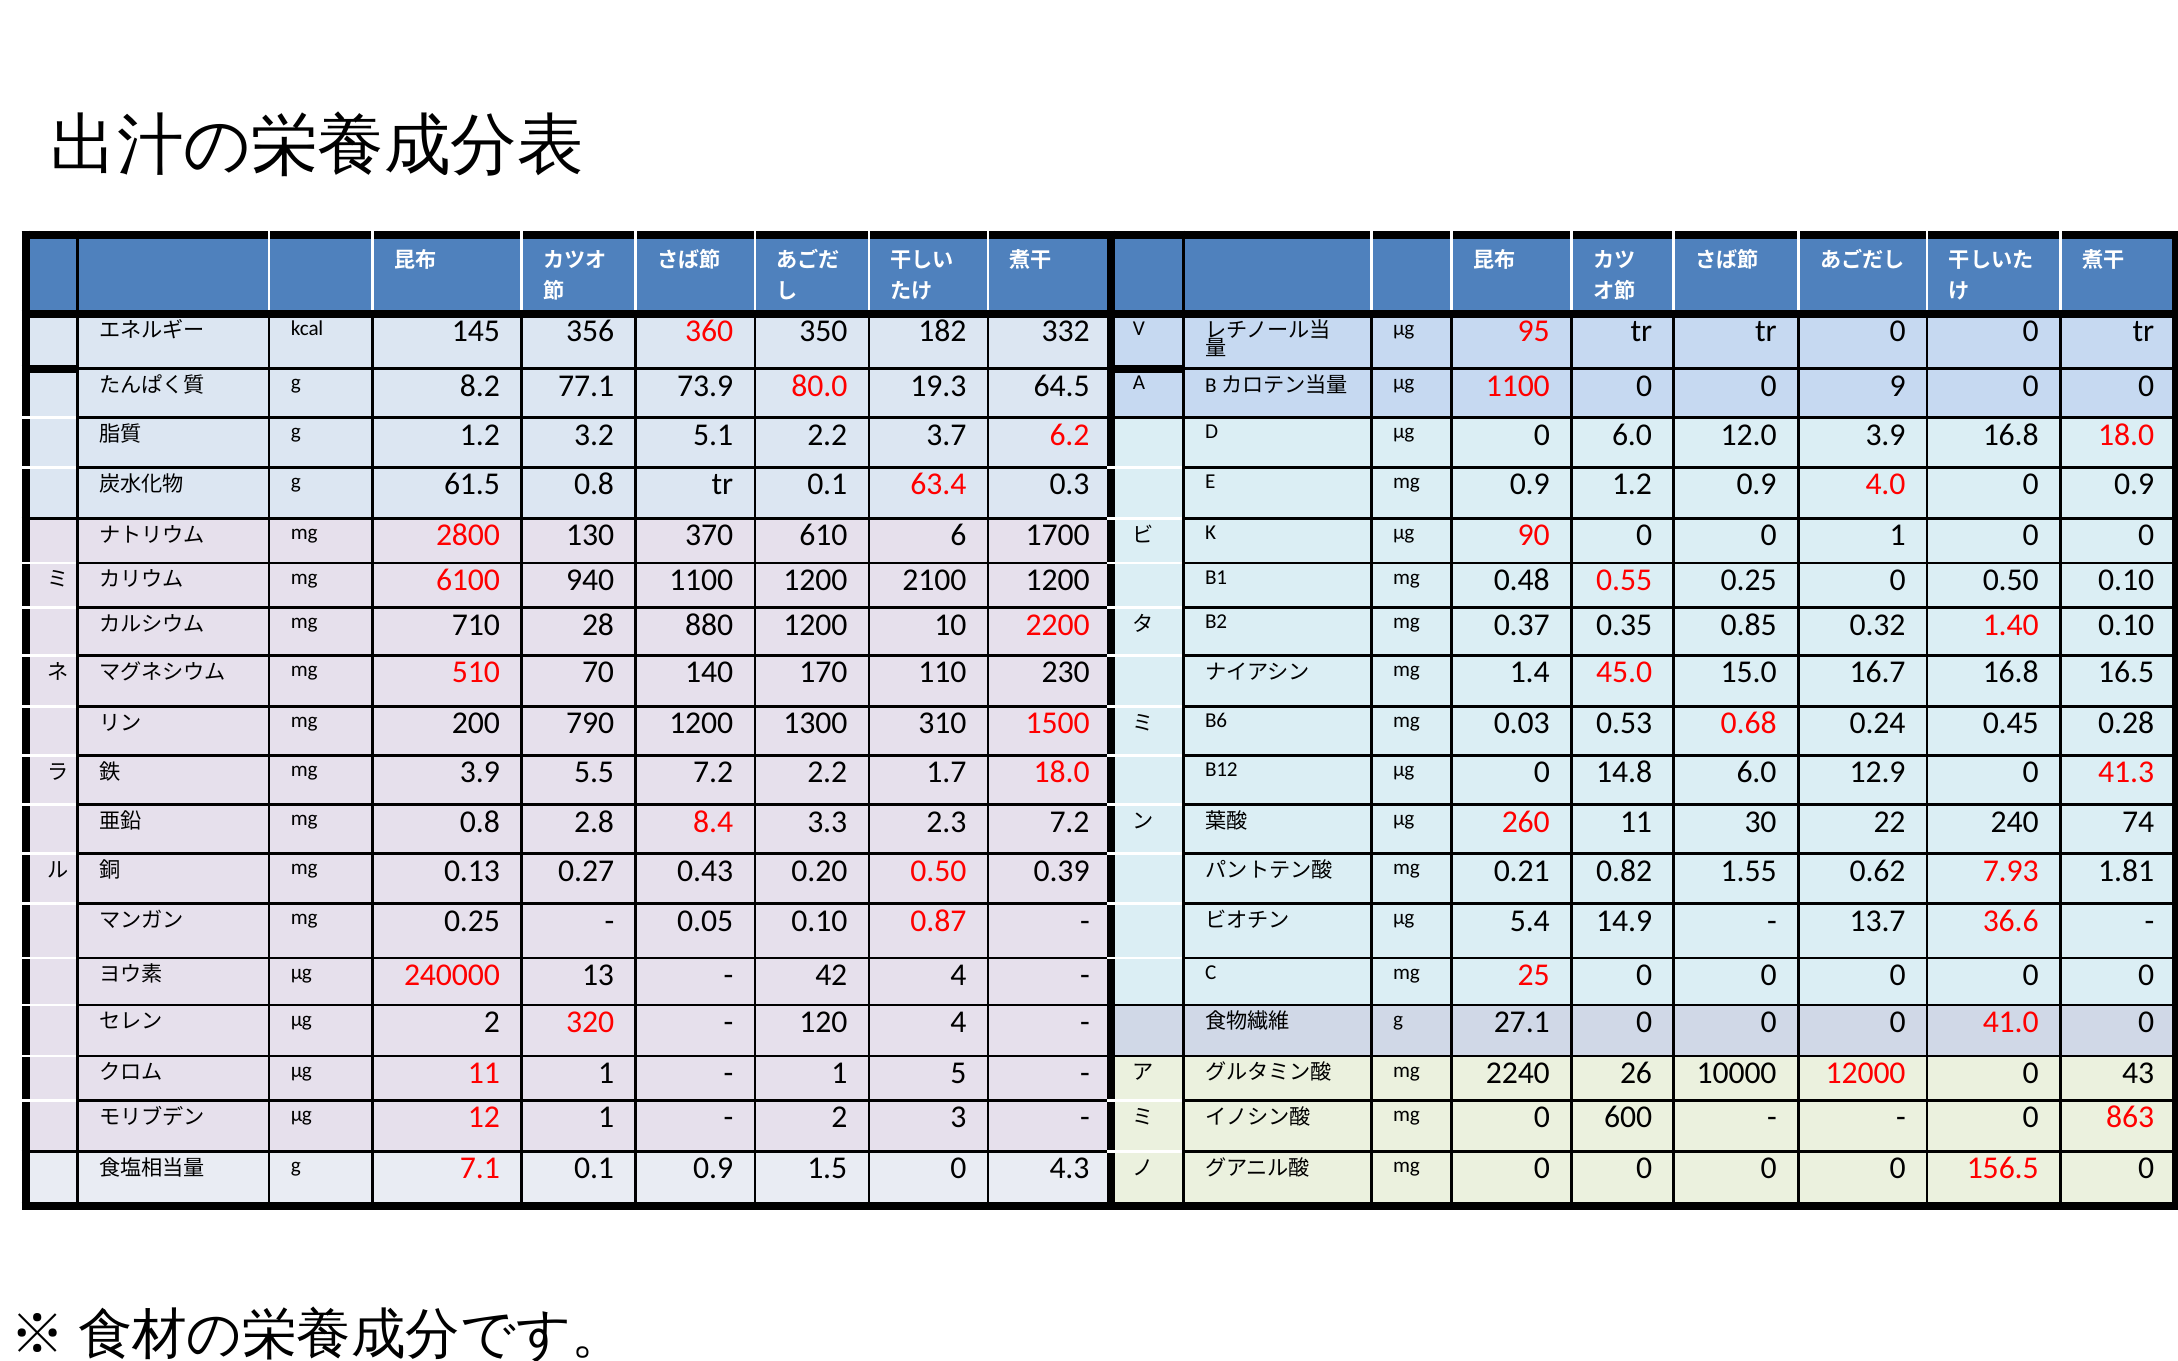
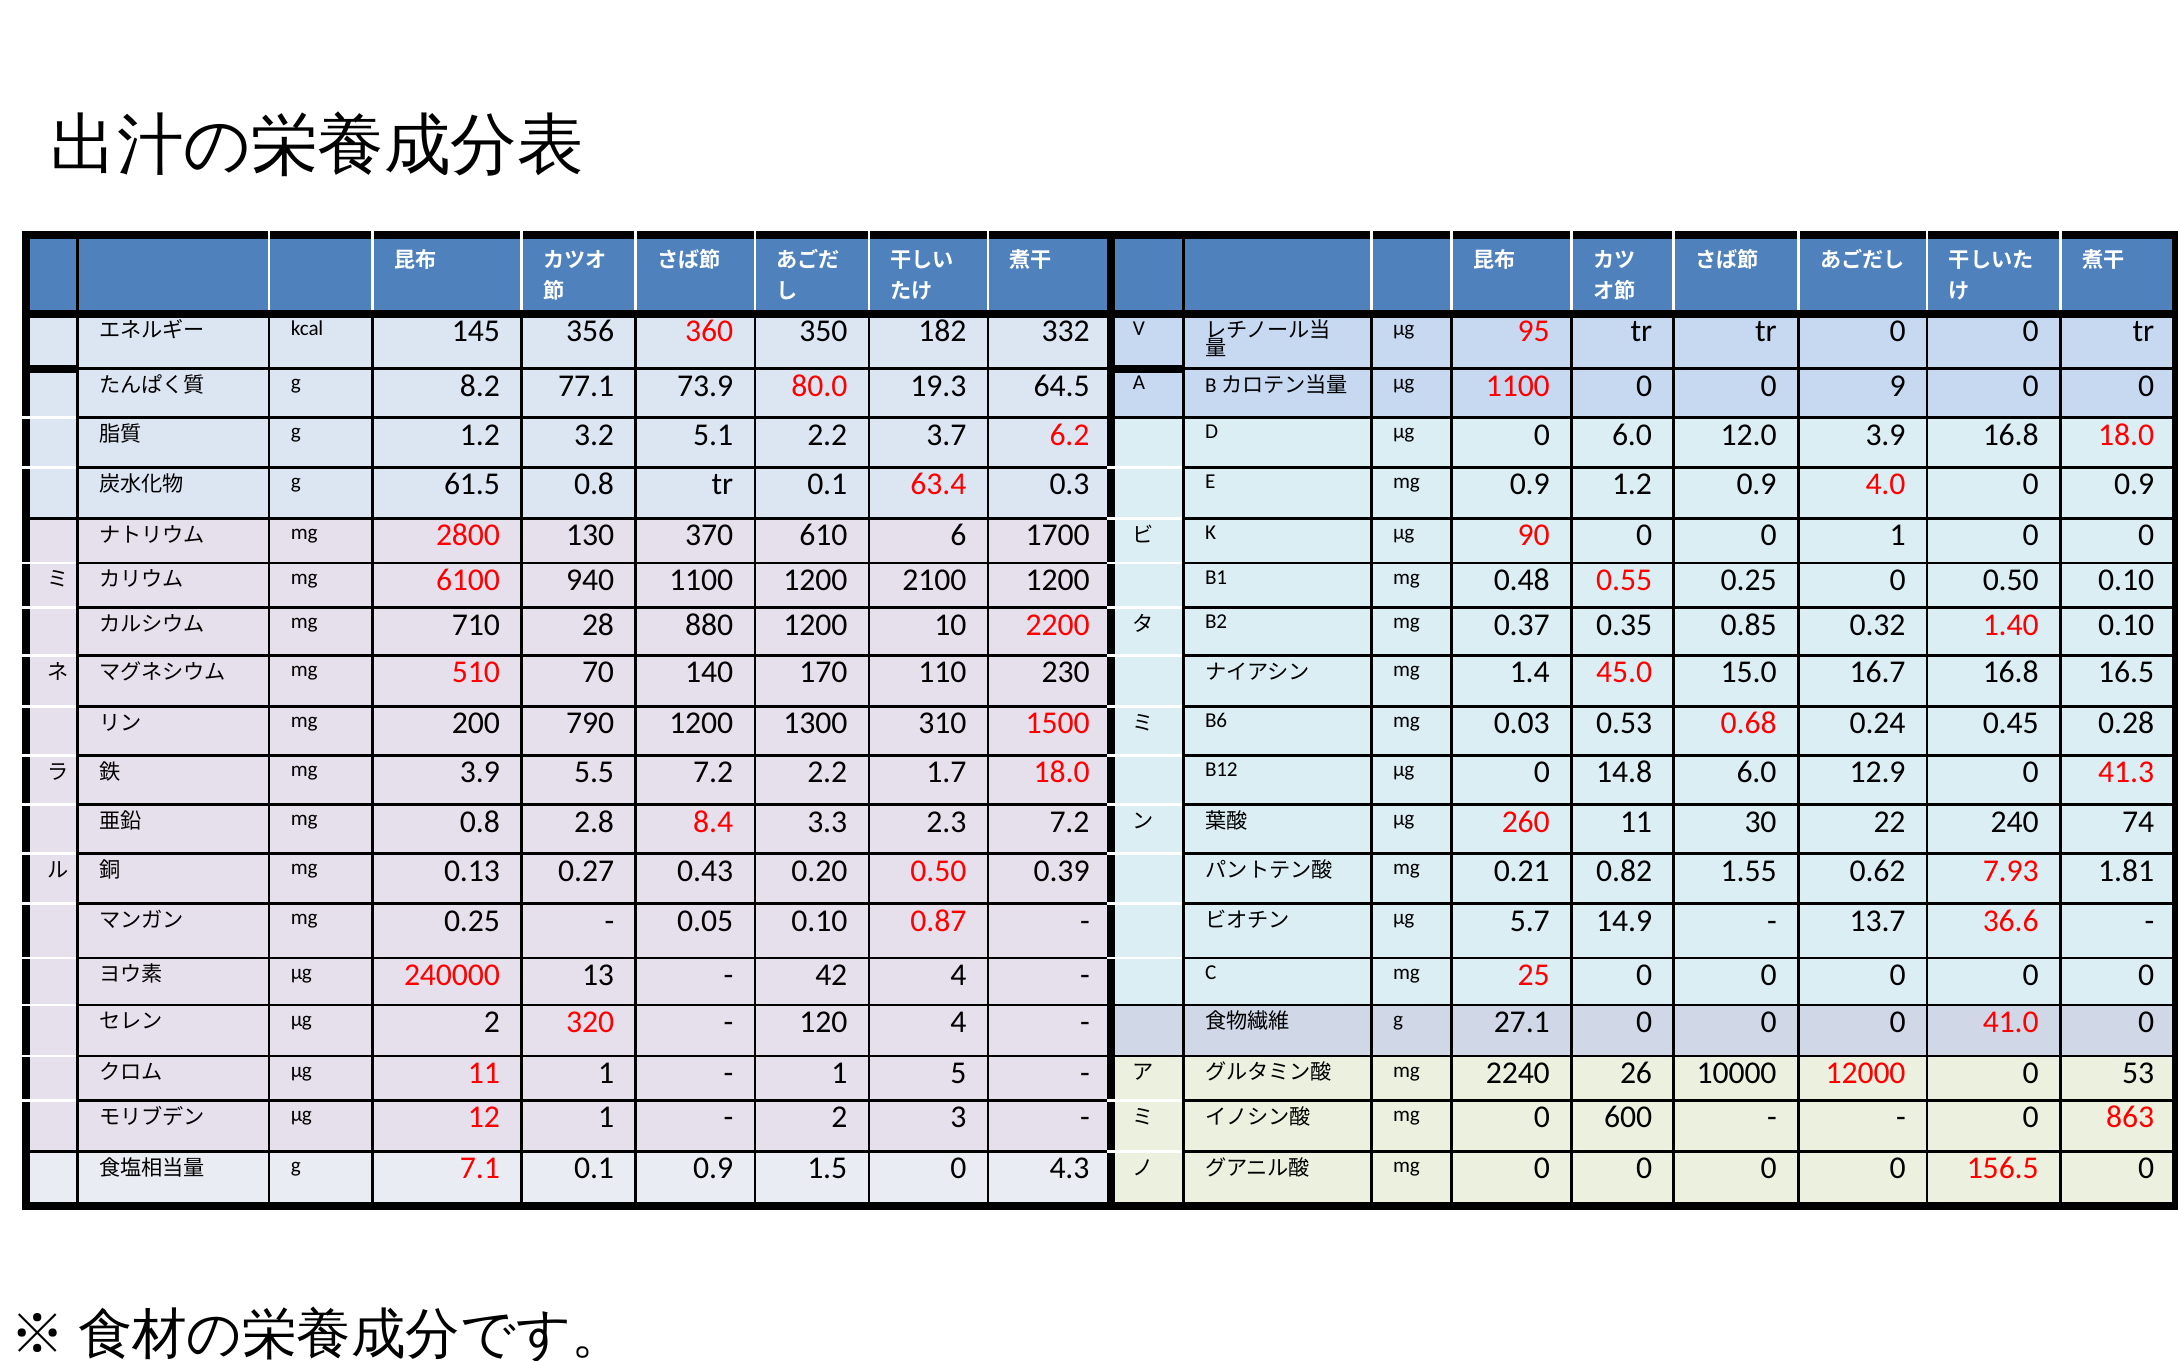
5.4: 5.4 -> 5.7
43: 43 -> 53
